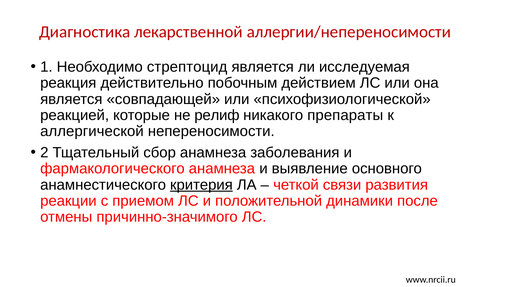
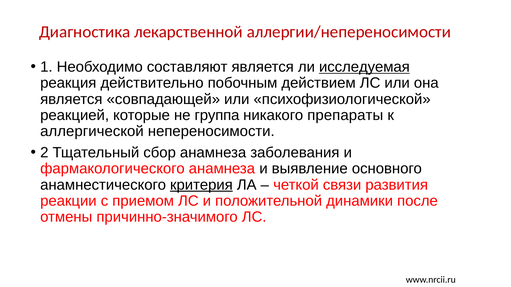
стрептоцид: стрептоцид -> составляют
исследуемая underline: none -> present
релиф: релиф -> группа
